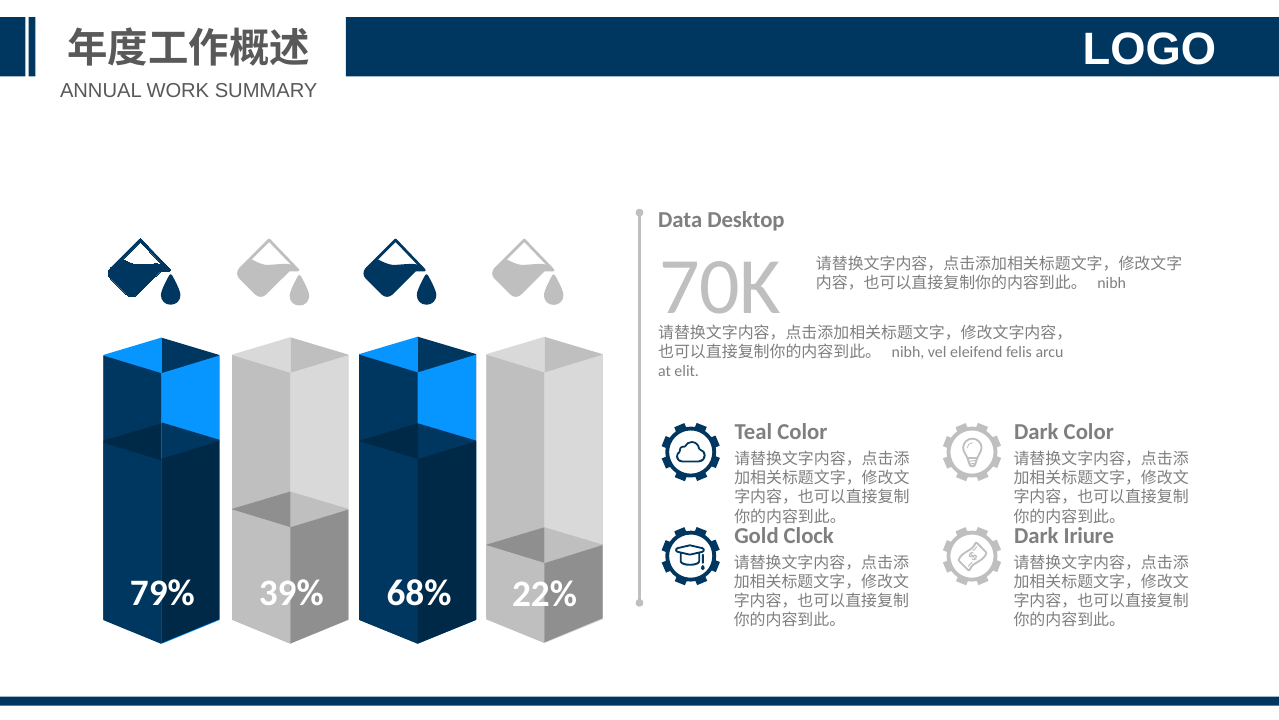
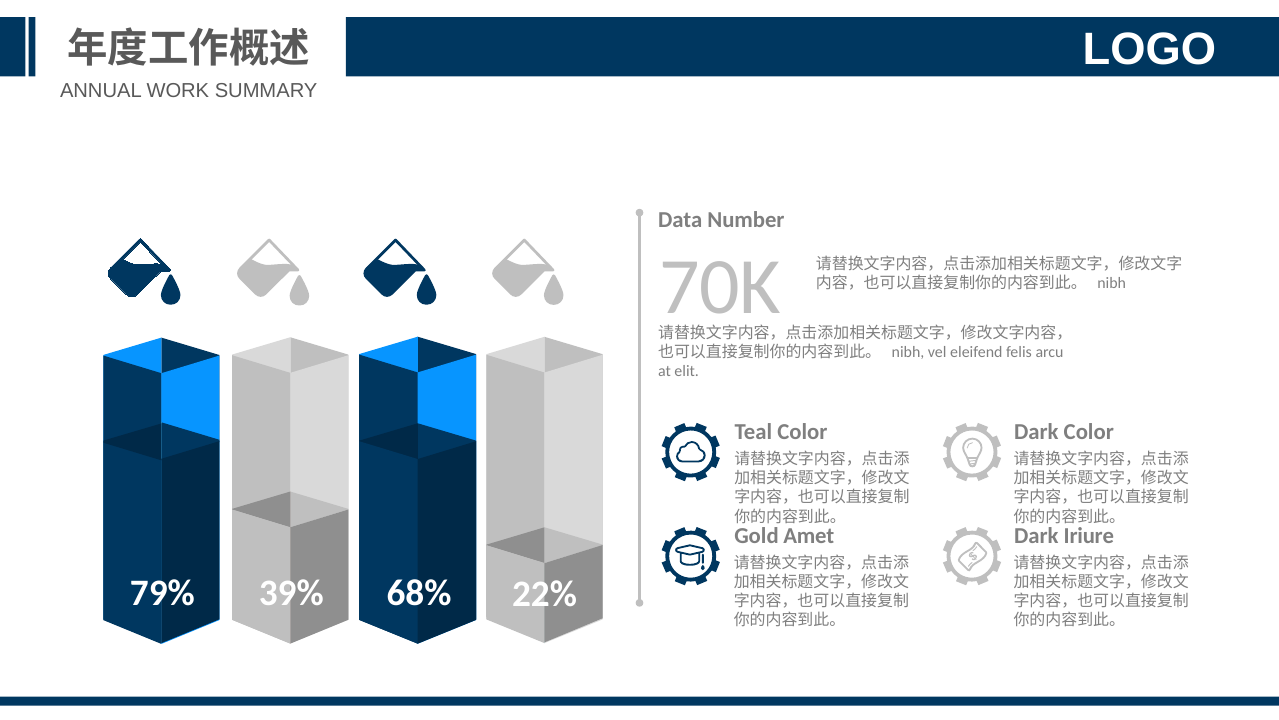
Desktop: Desktop -> Number
Clock: Clock -> Amet
